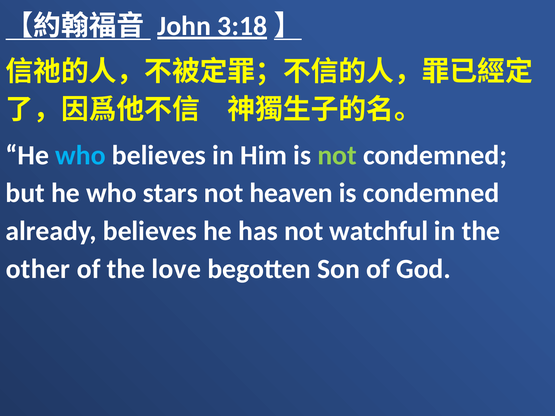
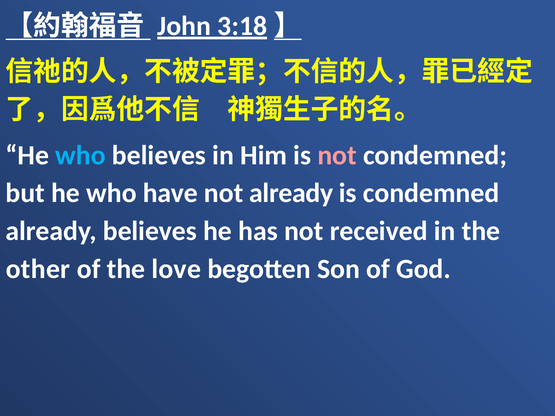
not at (337, 155) colour: light green -> pink
stars: stars -> have
not heaven: heaven -> already
watchful: watchful -> received
